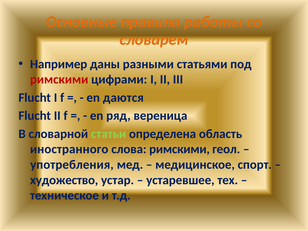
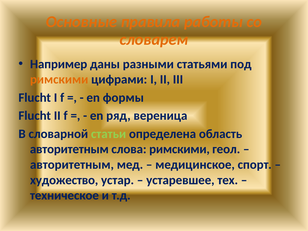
римскими at (59, 79) colour: red -> orange
даются: даются -> формы
иностранного at (69, 149): иностранного -> авторитетным
употребления at (72, 165): употребления -> авторитетным
